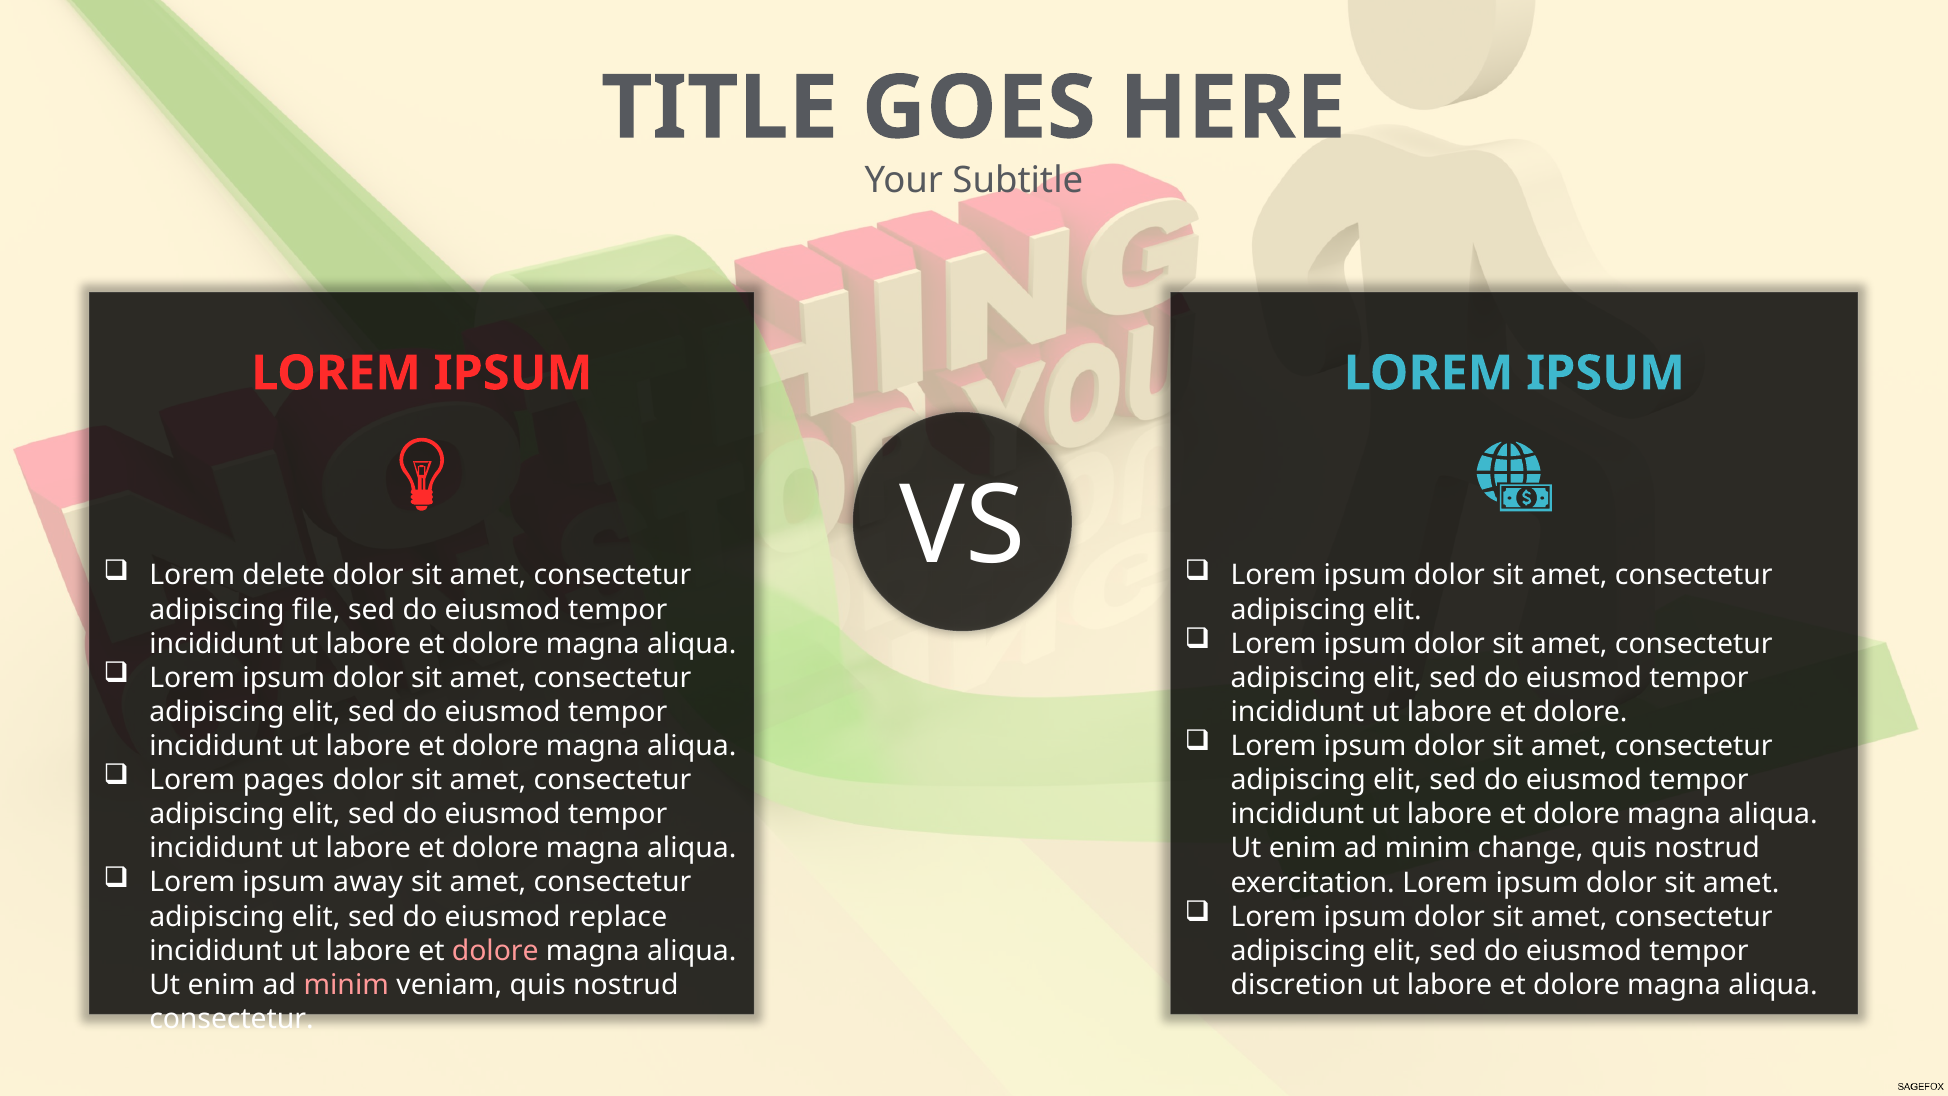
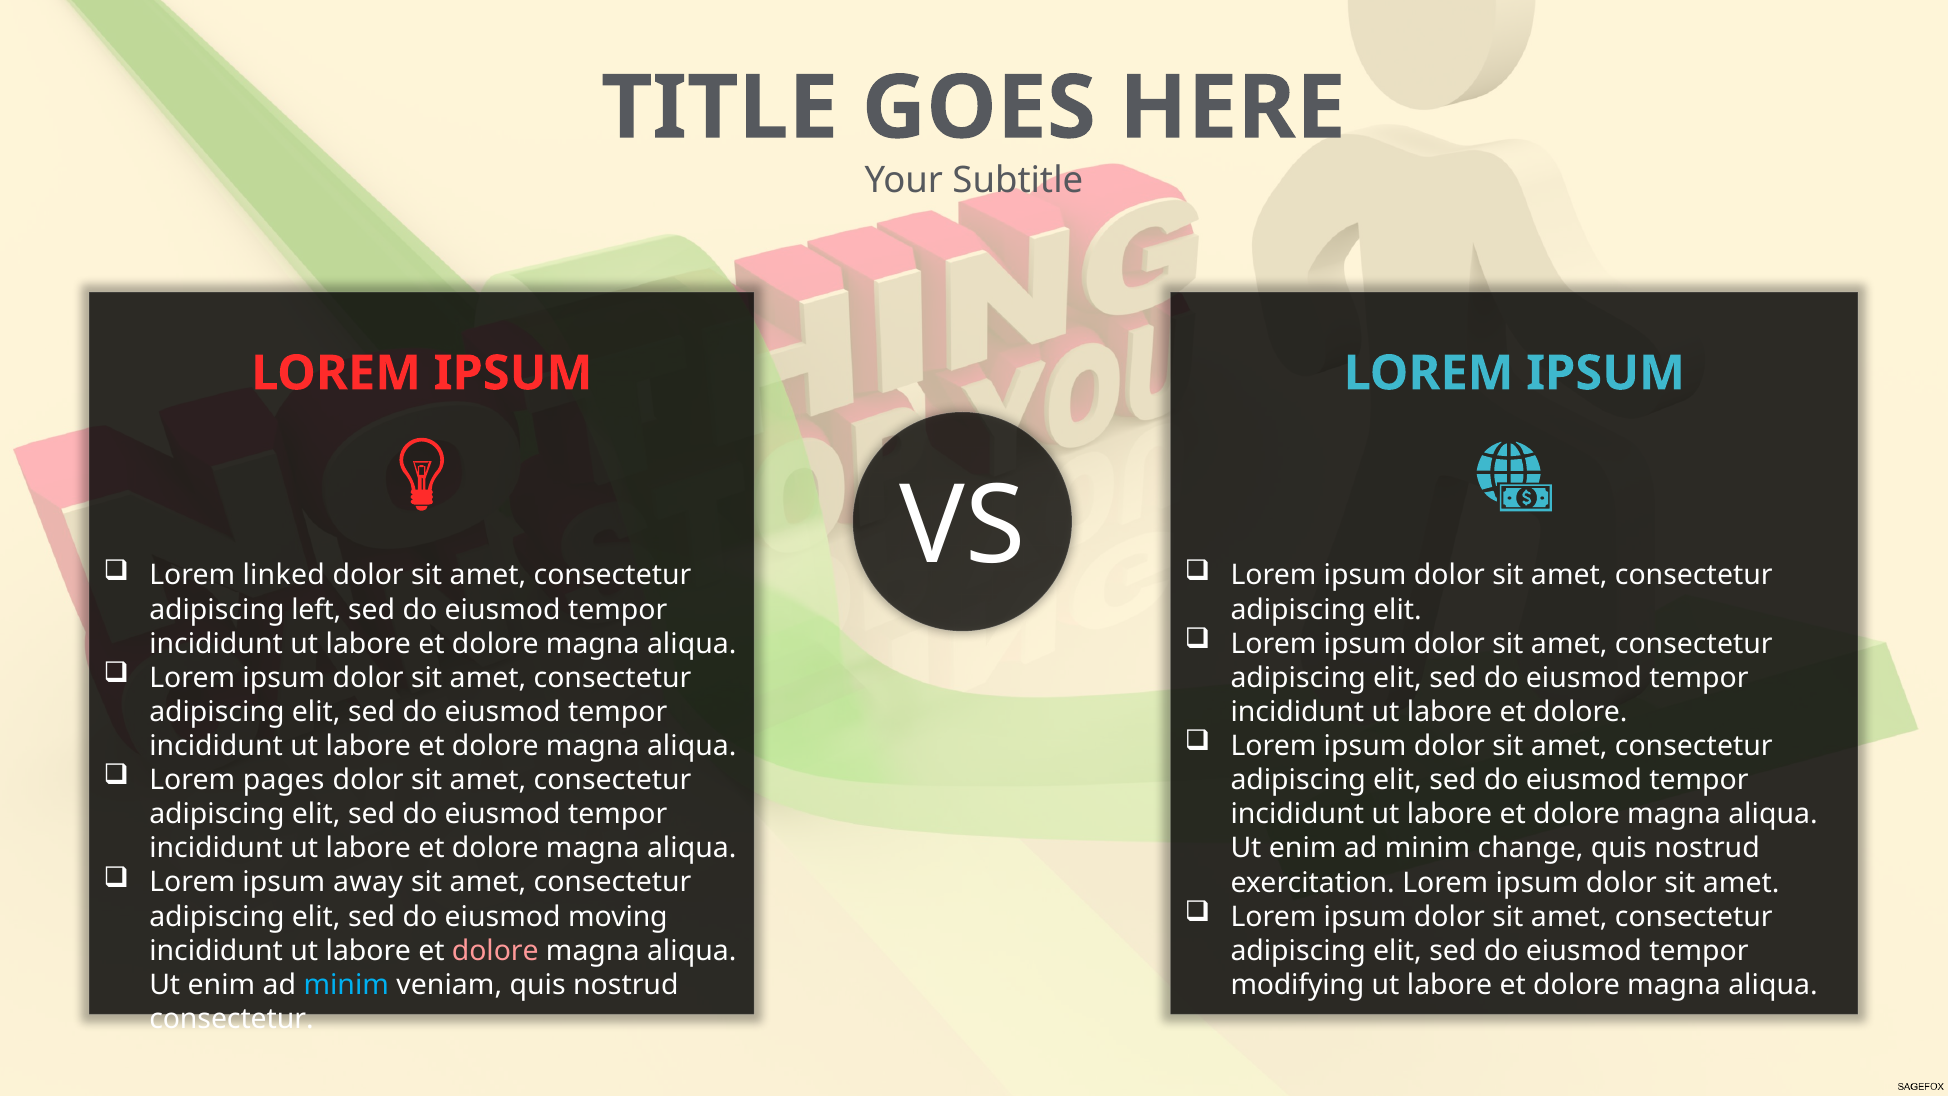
delete: delete -> linked
file: file -> left
replace: replace -> moving
minim at (346, 985) colour: pink -> light blue
discretion: discretion -> modifying
